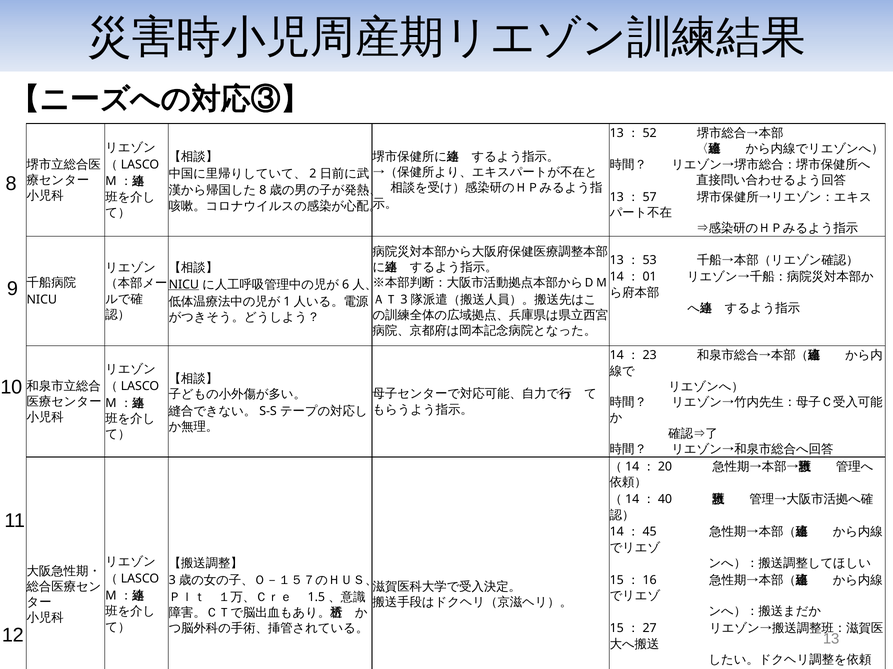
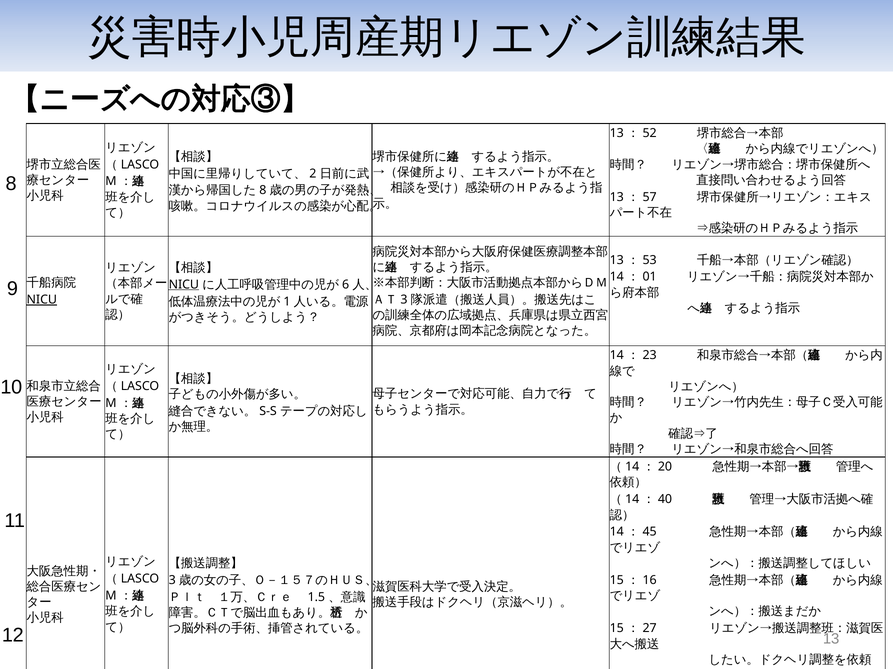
NICU at (42, 300) underline: none -> present
